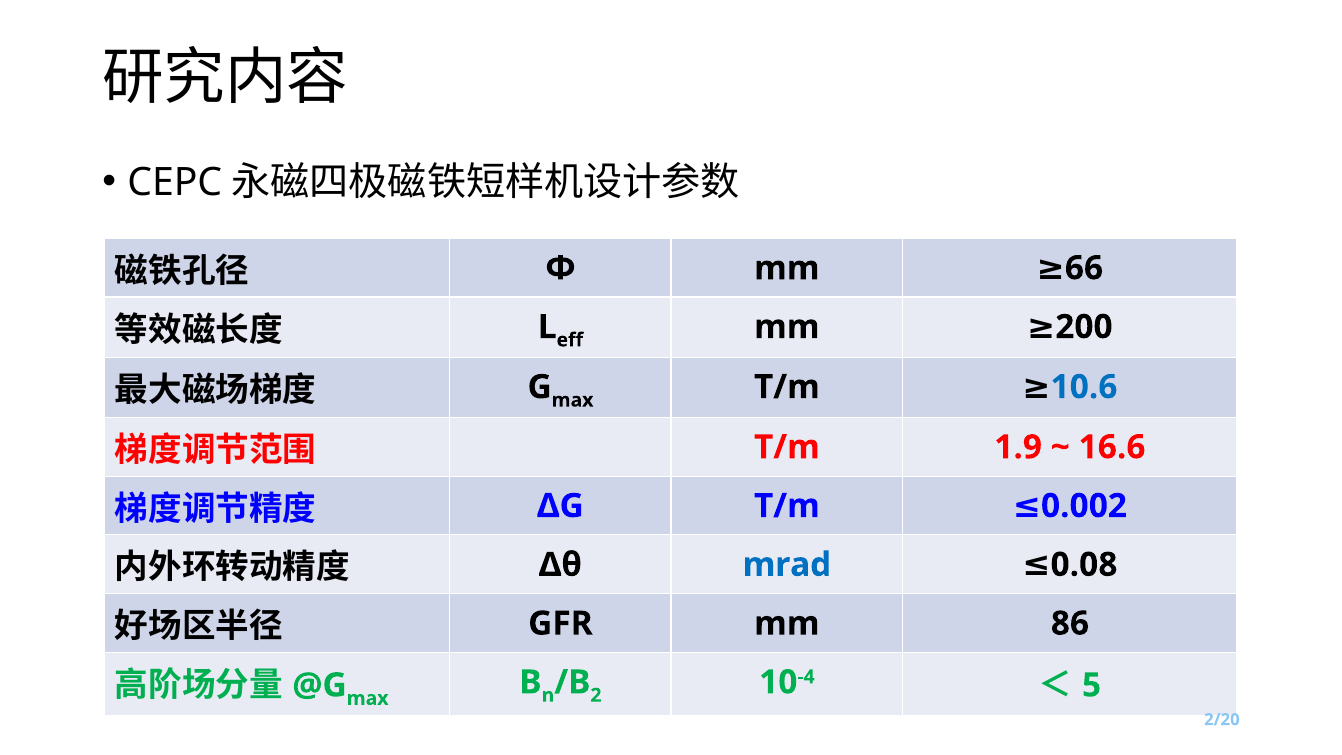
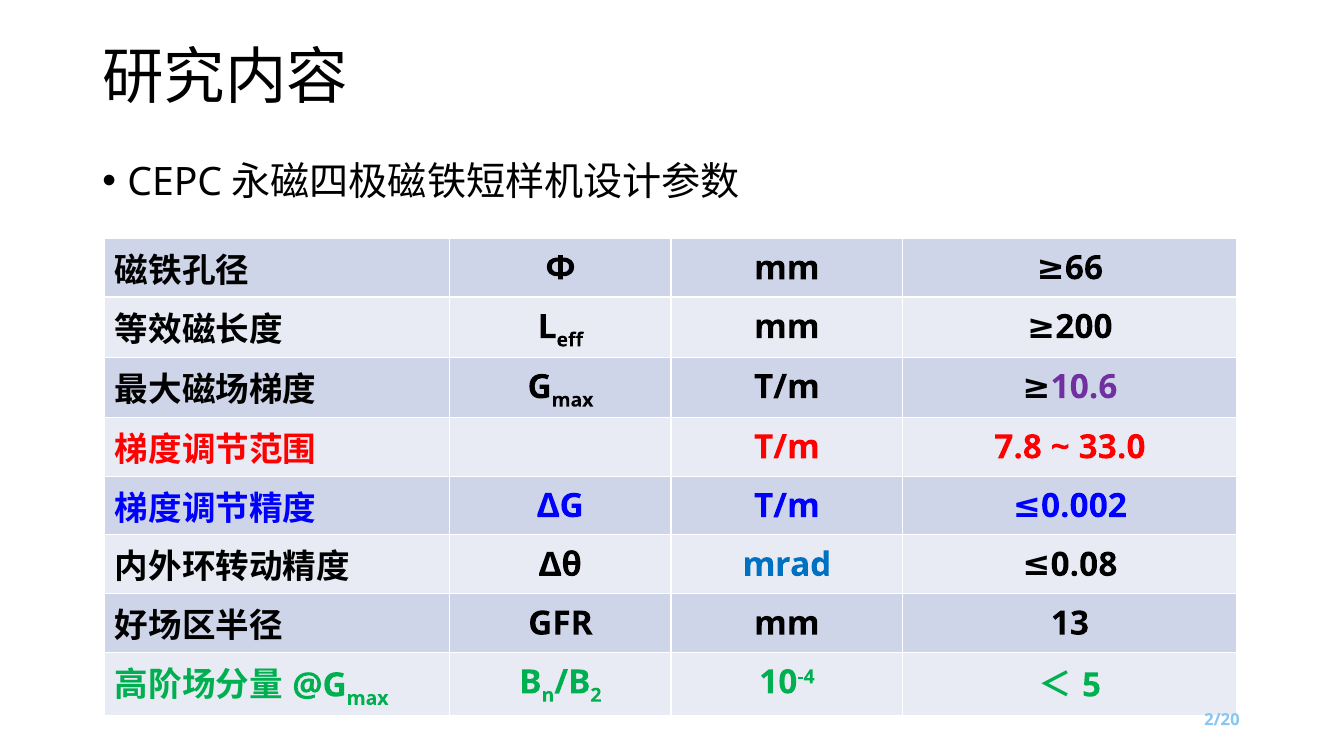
10.6 colour: blue -> purple
1.9: 1.9 -> 7.8
16.6: 16.6 -> 33.0
86: 86 -> 13
